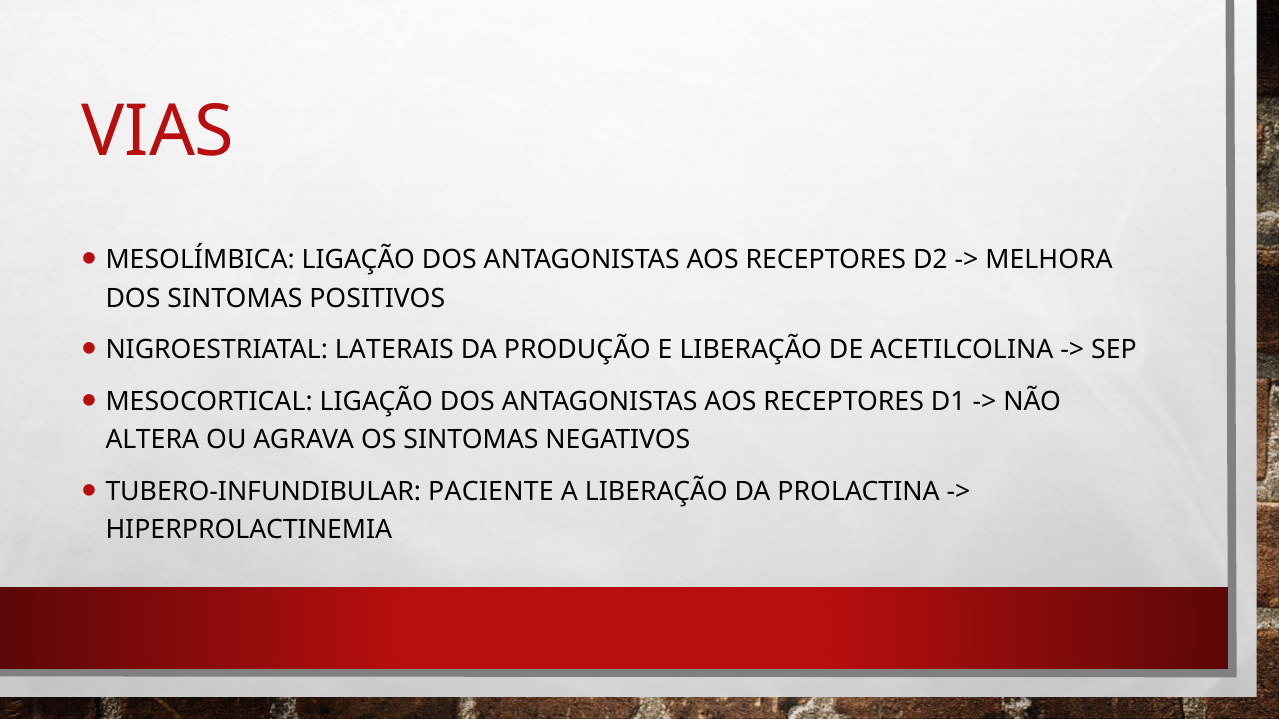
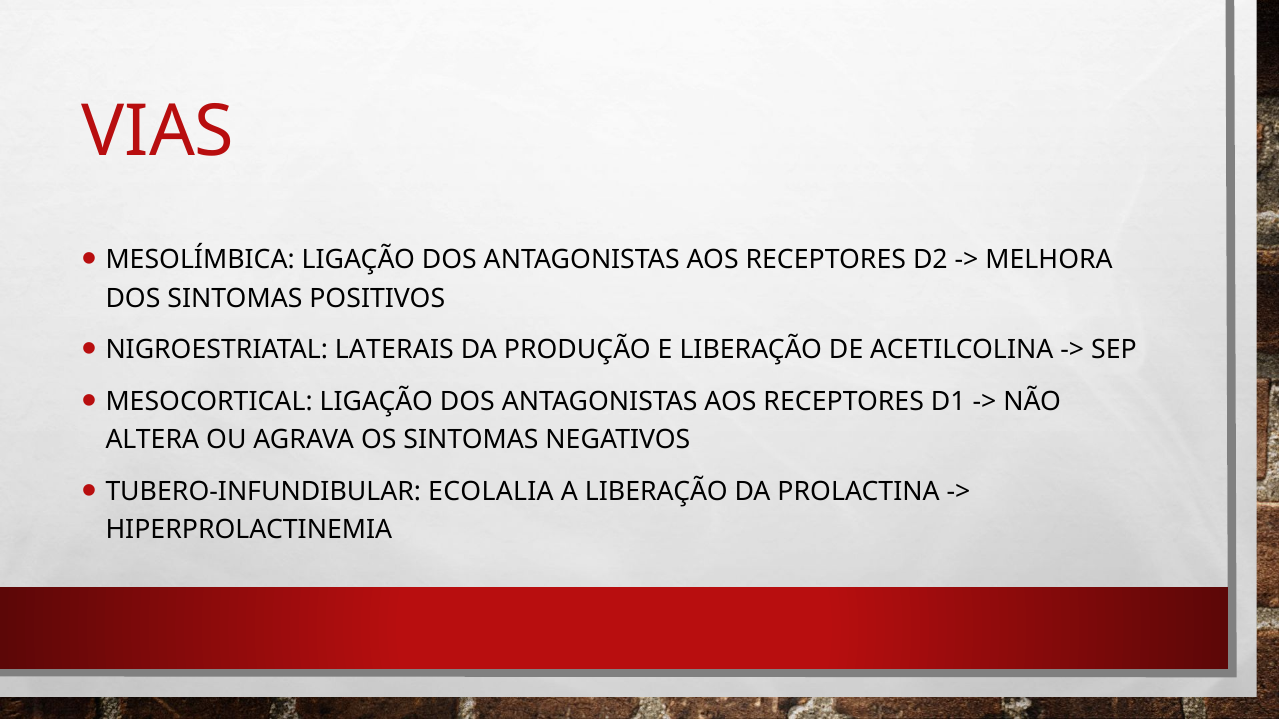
PACIENTE: PACIENTE -> ECOLALIA
